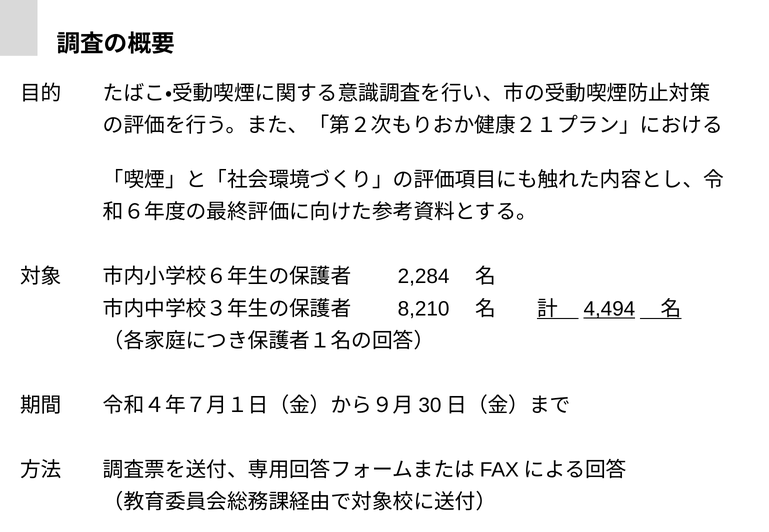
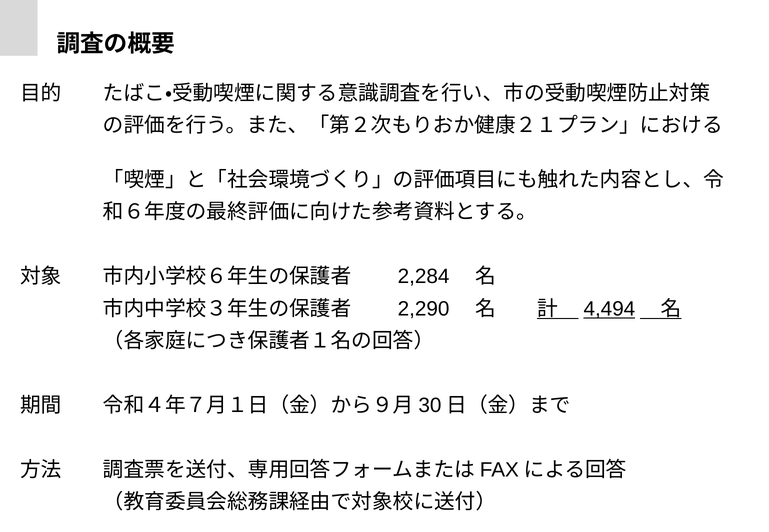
8,210: 8,210 -> 2,290
